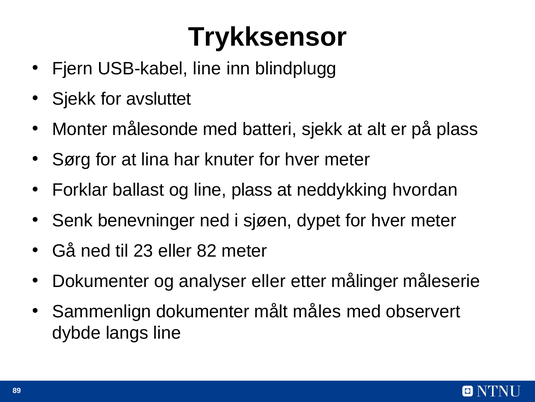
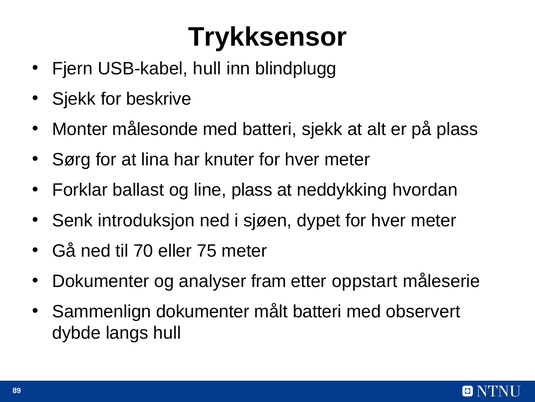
USB-kabel line: line -> hull
avsluttet: avsluttet -> beskrive
benevninger: benevninger -> introduksjon
23: 23 -> 70
82: 82 -> 75
analyser eller: eller -> fram
målinger: målinger -> oppstart
målt måles: måles -> batteri
langs line: line -> hull
